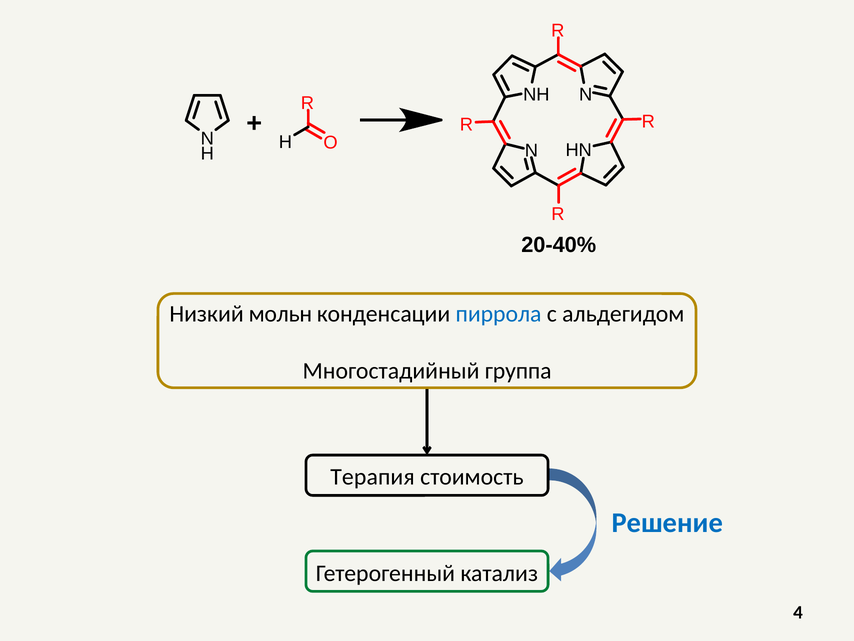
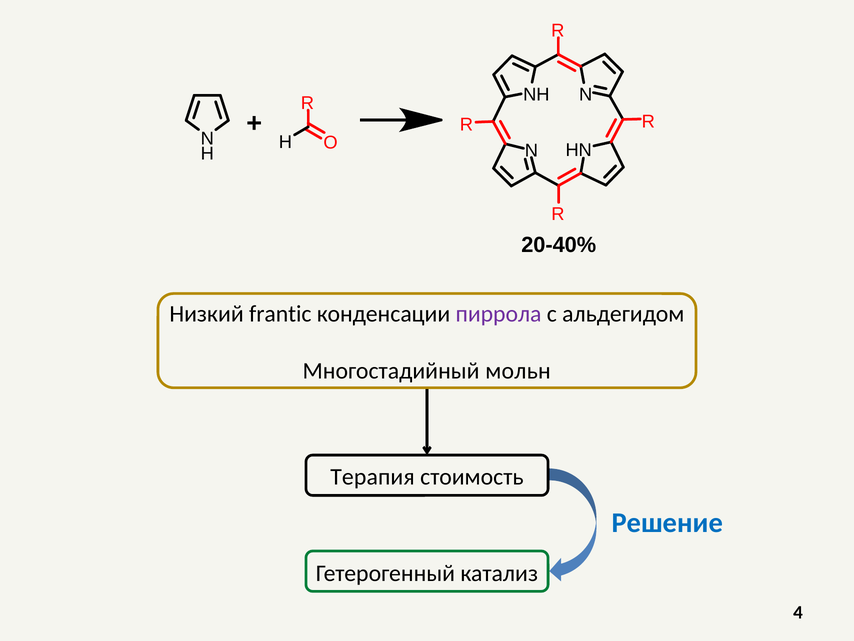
мольн: мольн -> frantic
пиррола colour: blue -> purple
группа: группа -> мольн
